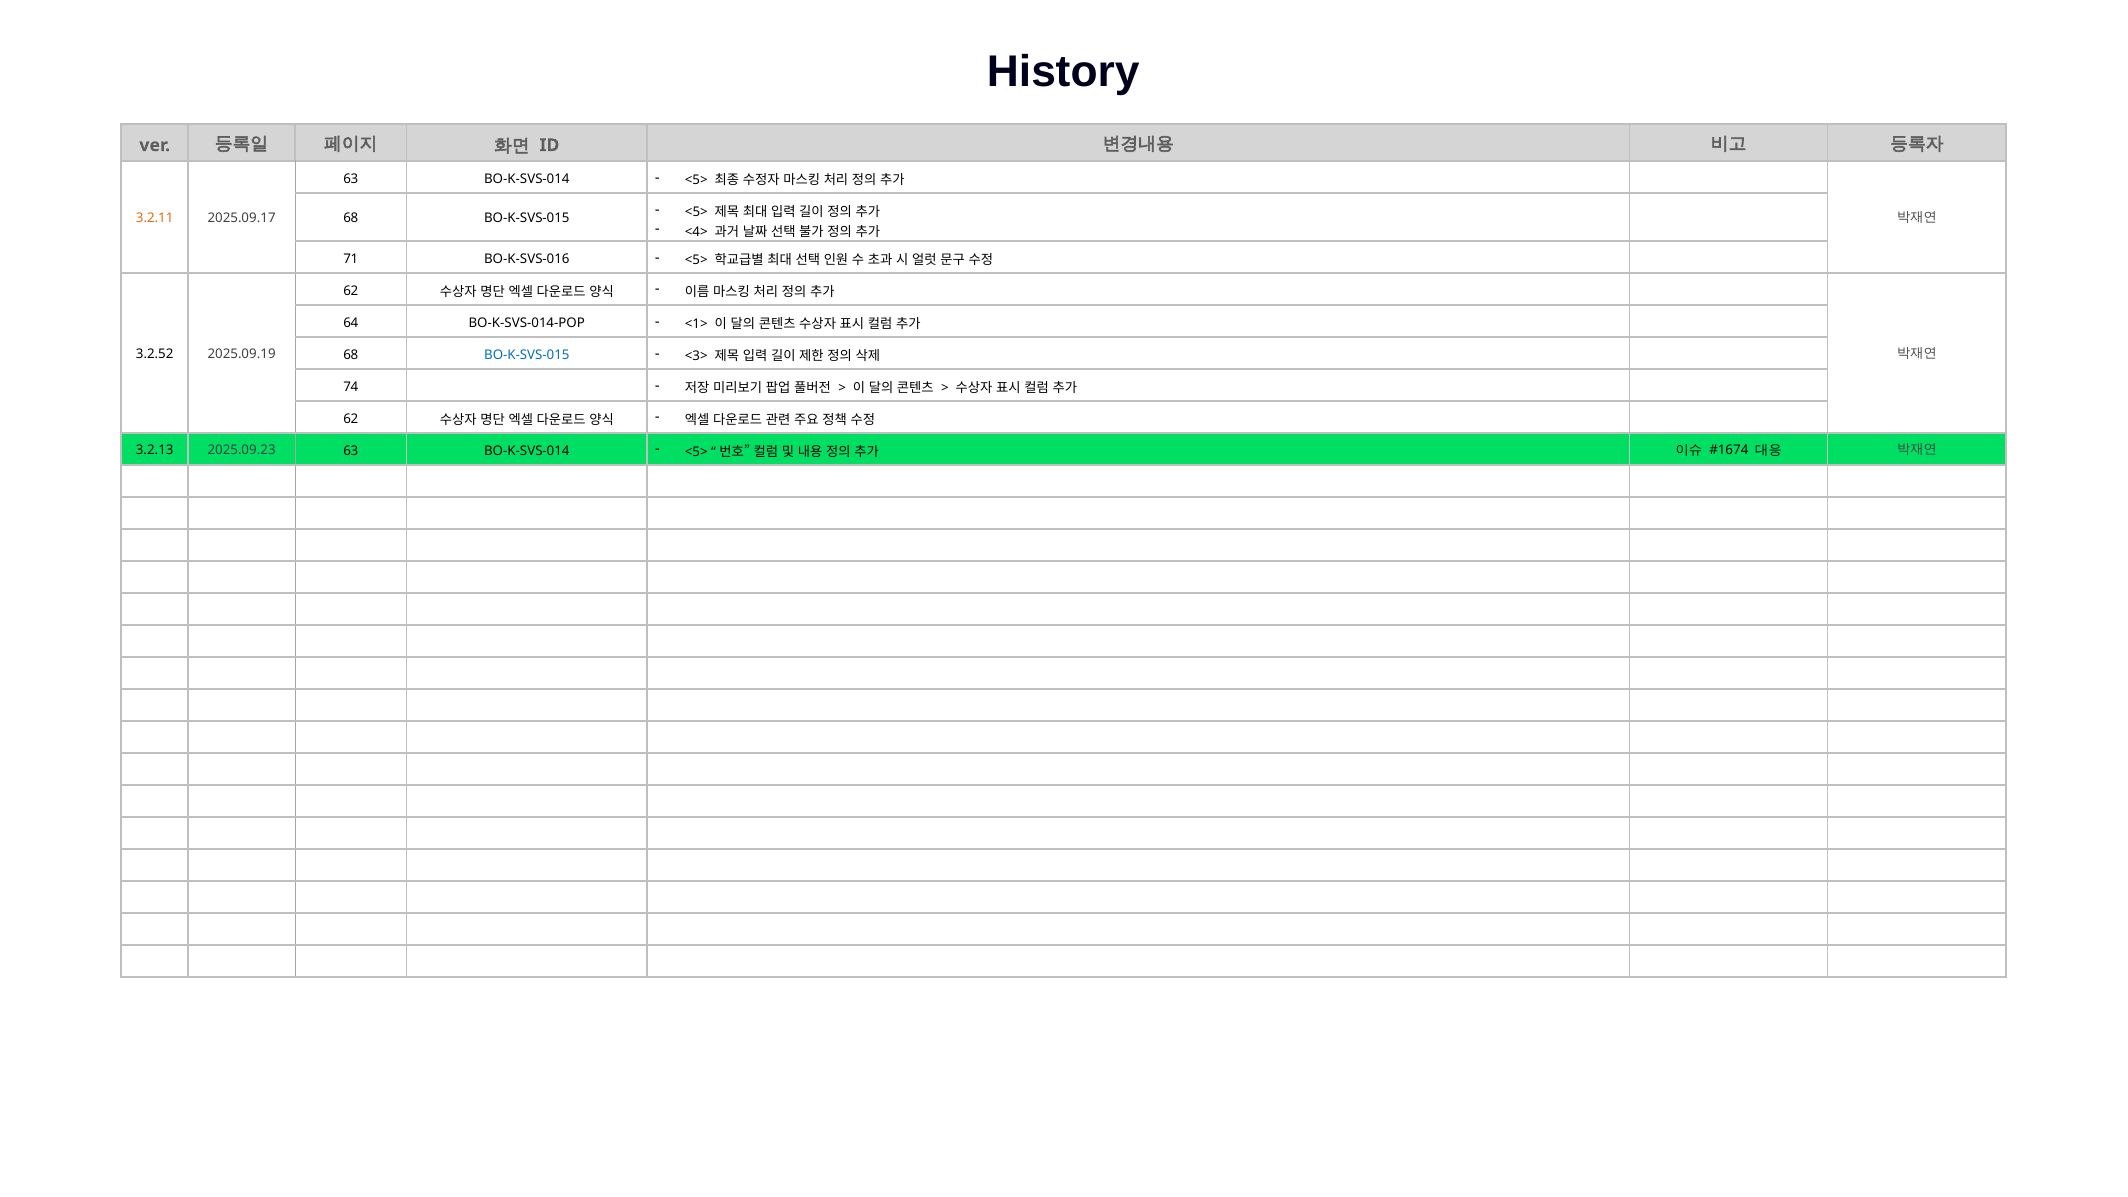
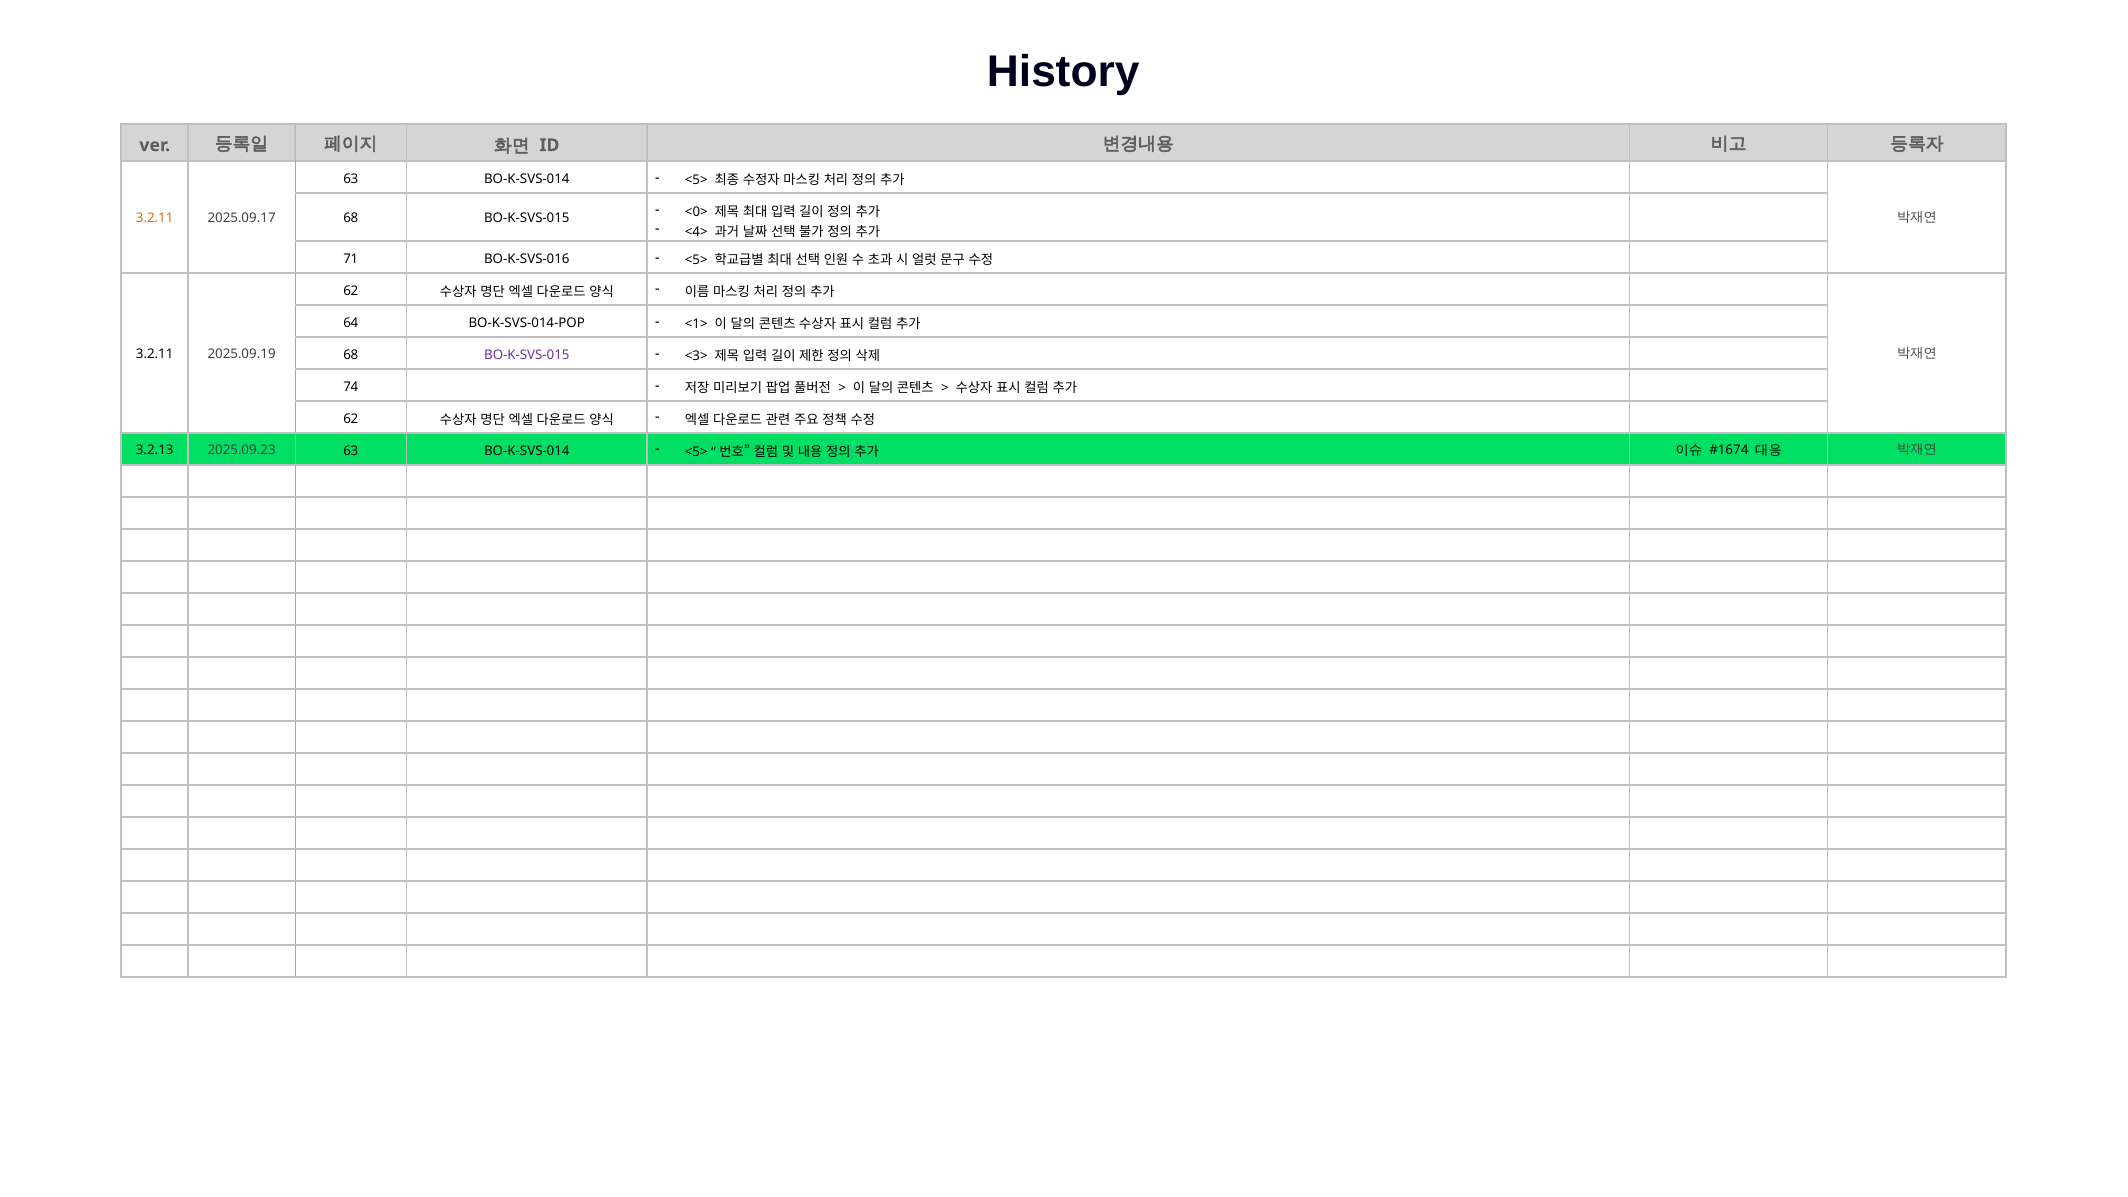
<5> at (696, 212): <5> -> <0>
3.2.52 at (155, 354): 3.2.52 -> 3.2.11
BO-K-SVS-015 at (527, 355) colour: blue -> purple
